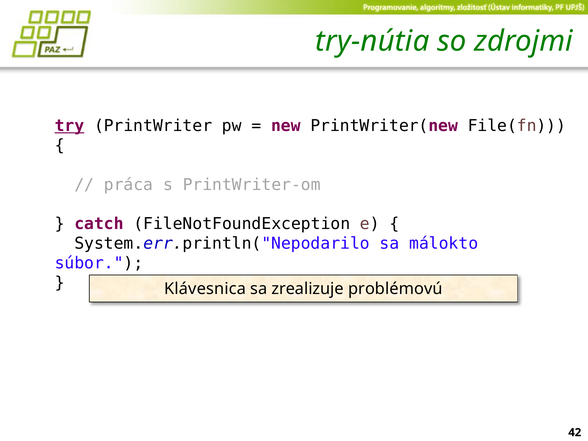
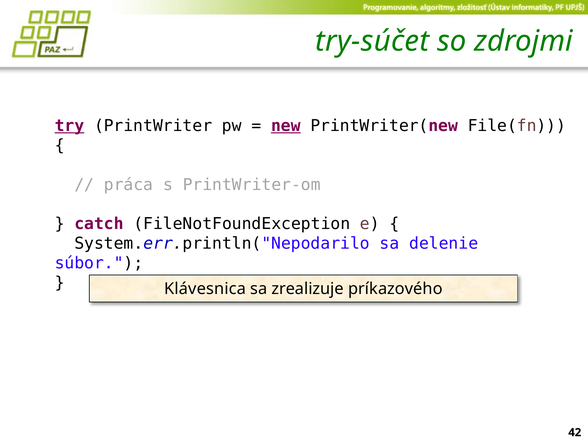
try-nútia: try-nútia -> try-súčet
new underline: none -> present
málokto: málokto -> delenie
problémovú: problémovú -> príkazového
